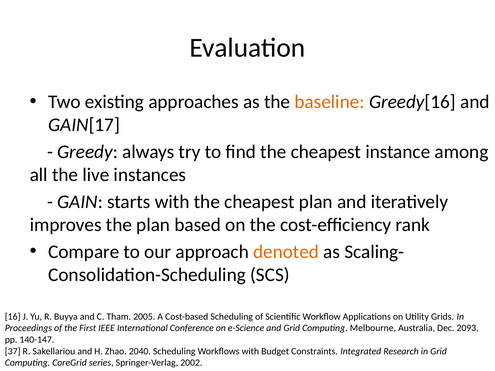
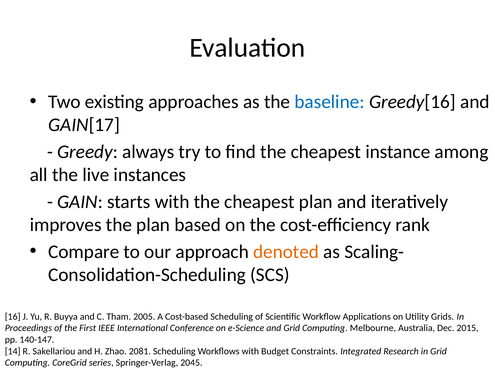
baseline colour: orange -> blue
2093: 2093 -> 2015
37: 37 -> 14
2040: 2040 -> 2081
2002: 2002 -> 2045
